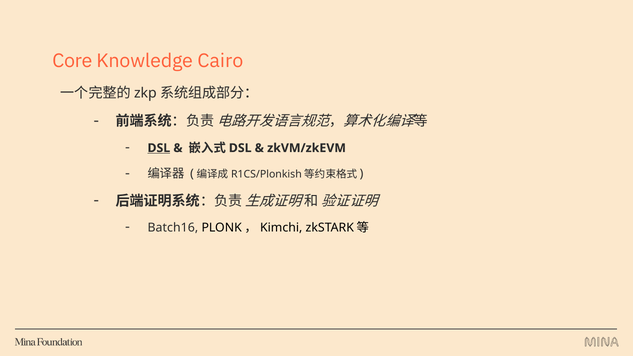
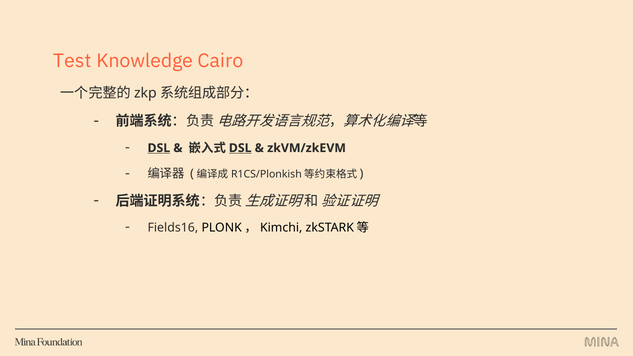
Core: Core -> Test
DSL at (240, 148) underline: none -> present
Batch16: Batch16 -> Fields16
